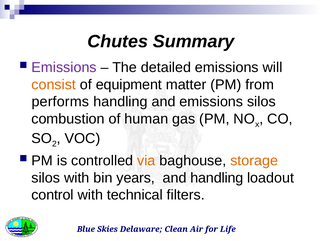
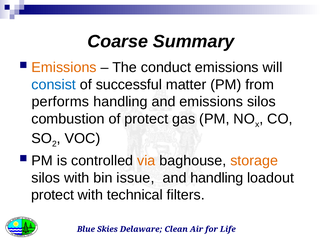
Chutes: Chutes -> Coarse
Emissions at (64, 68) colour: purple -> orange
detailed: detailed -> conduct
consist colour: orange -> blue
equipment: equipment -> successful
of human: human -> protect
years: years -> issue
control at (53, 195): control -> protect
